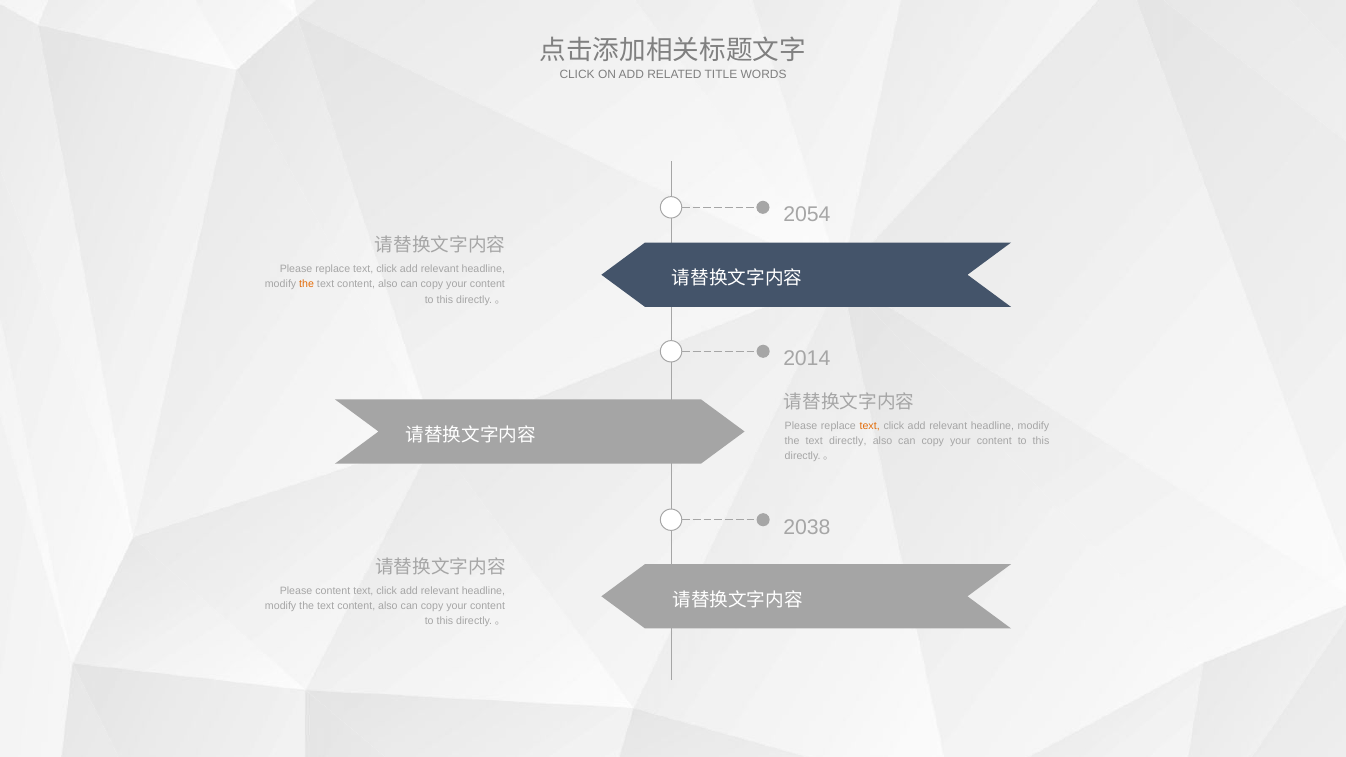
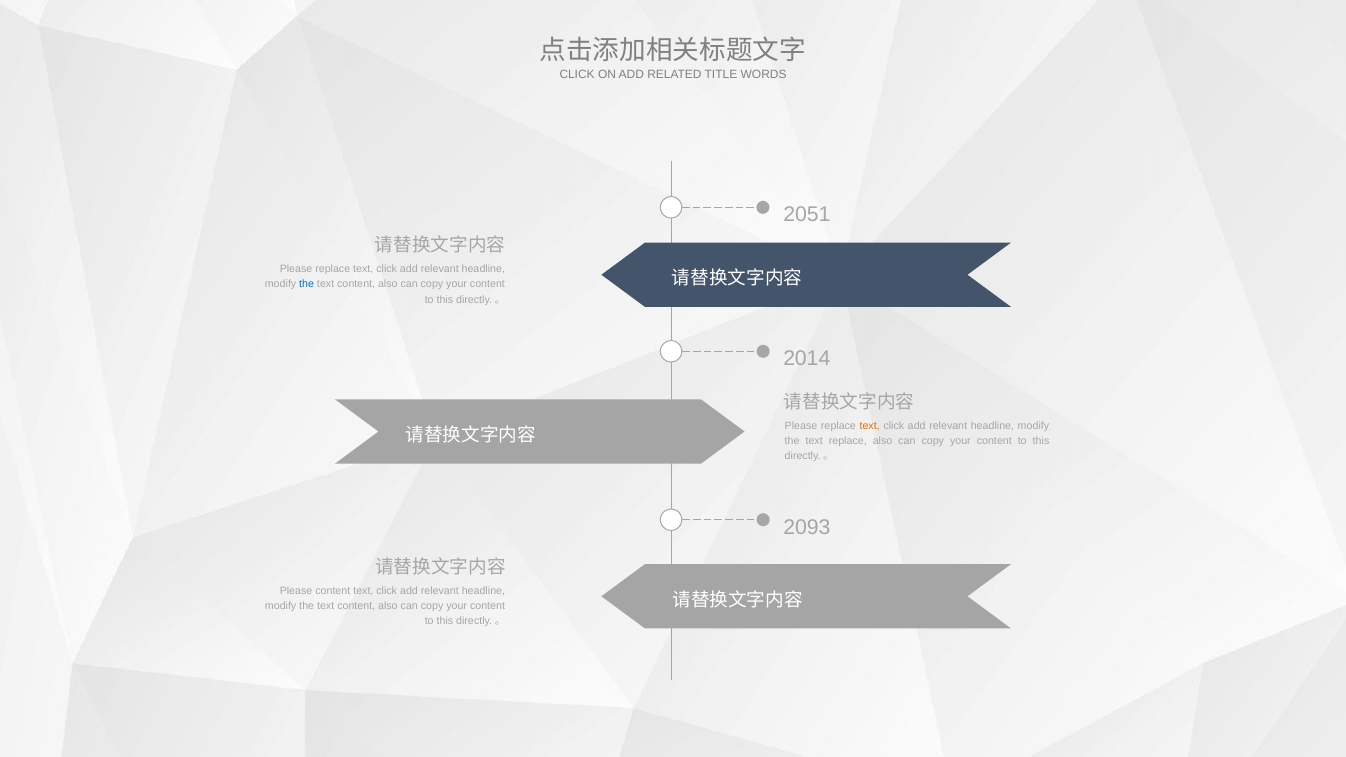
2054: 2054 -> 2051
the at (307, 284) colour: orange -> blue
text directly: directly -> replace
2038: 2038 -> 2093
